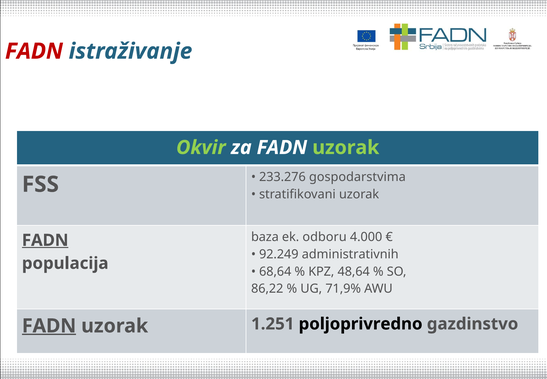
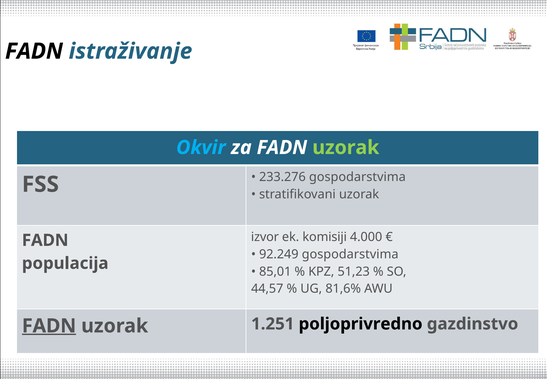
FADN at (34, 51) colour: red -> black
Okvir colour: light green -> light blue
baza: baza -> izvor
odboru: odboru -> komisiji
FADN at (45, 240) underline: present -> none
92.249 administrativnih: administrativnih -> gospodarstvima
68,64: 68,64 -> 85,01
48,64: 48,64 -> 51,23
86,22: 86,22 -> 44,57
71,9%: 71,9% -> 81,6%
